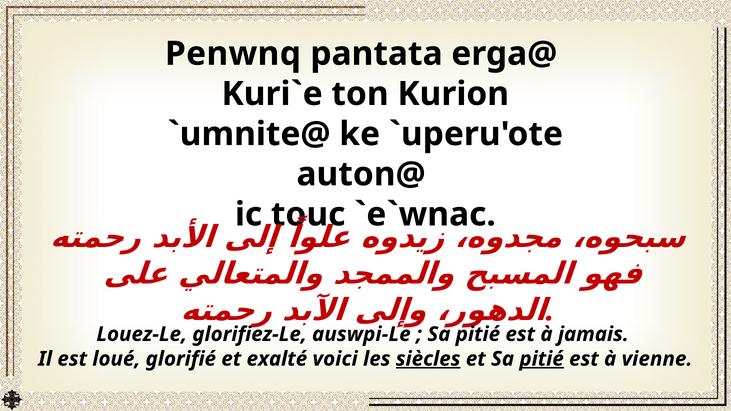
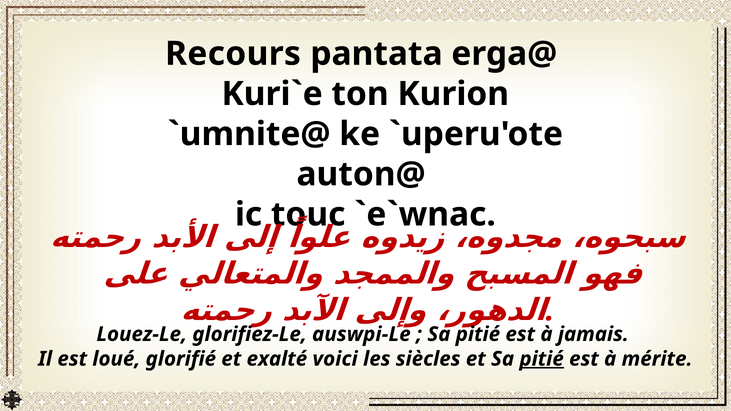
Penwnq: Penwnq -> Recours
siècles underline: present -> none
vienne: vienne -> mérite
